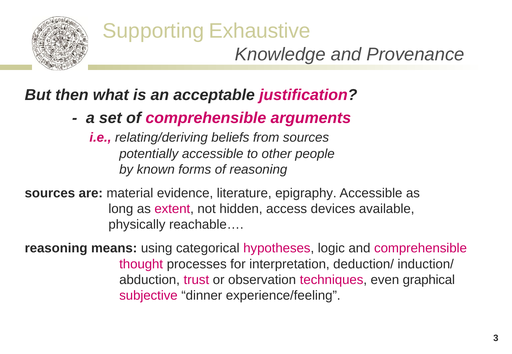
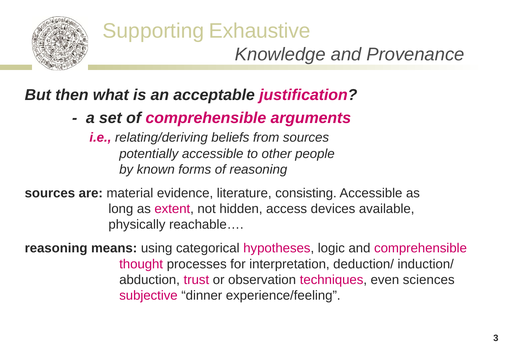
epigraphy: epigraphy -> consisting
graphical: graphical -> sciences
